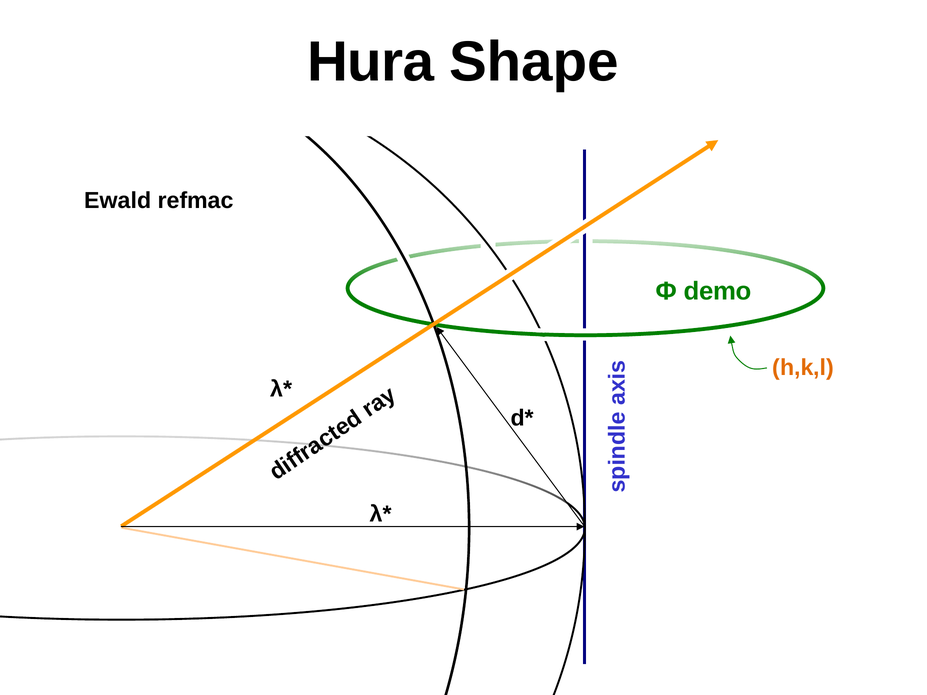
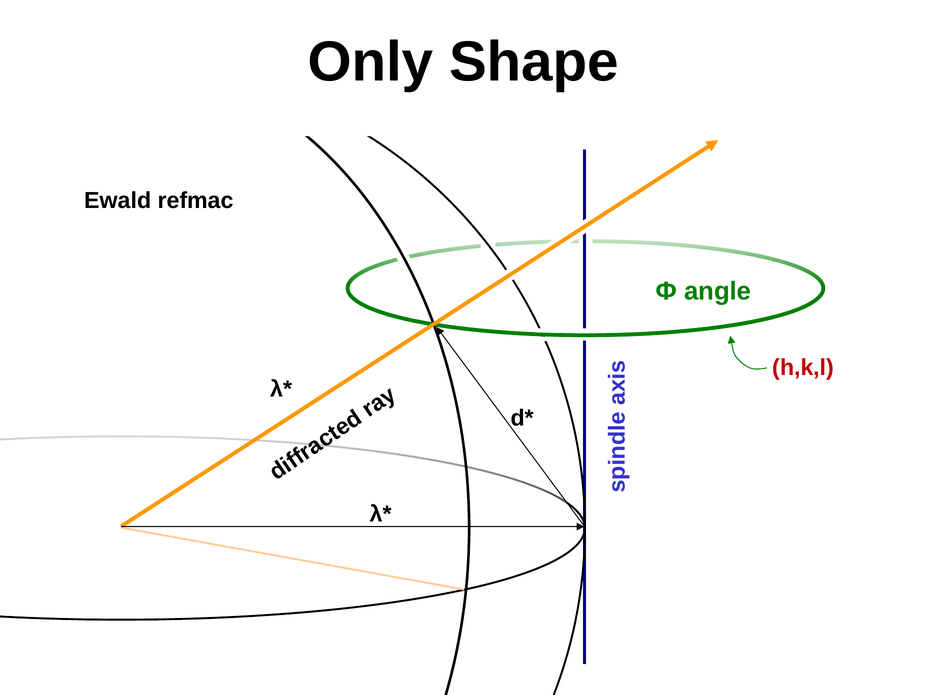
Hura: Hura -> Only
demo: demo -> angle
h,k,l colour: orange -> red
